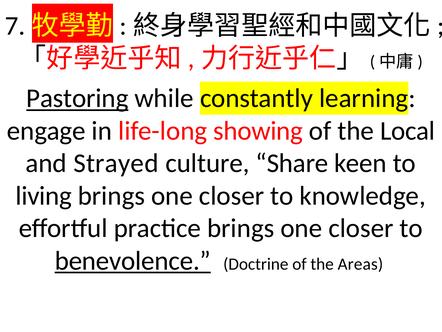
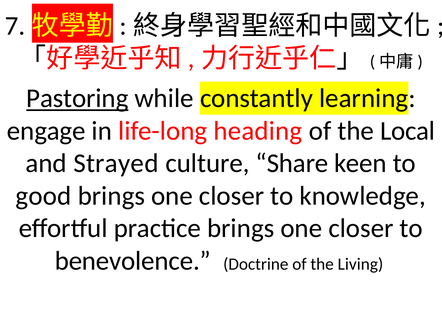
showing: showing -> heading
living: living -> good
benevolence underline: present -> none
Areas: Areas -> Living
